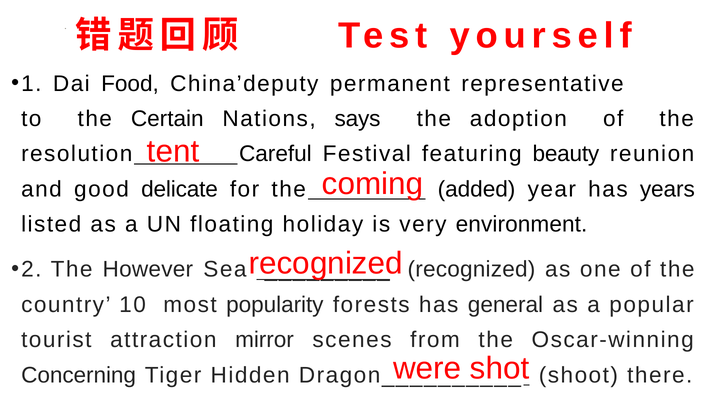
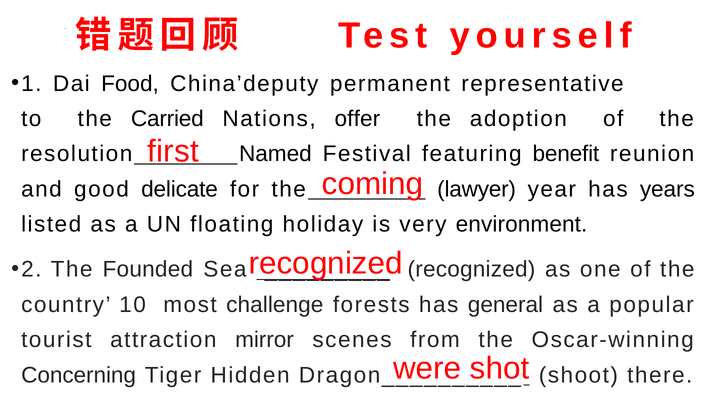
Certain: Certain -> Carried
says: says -> offer
tent: tent -> first
Careful: Careful -> Named
beauty: beauty -> benefit
added: added -> lawyer
However: However -> Founded
popularity: popularity -> challenge
